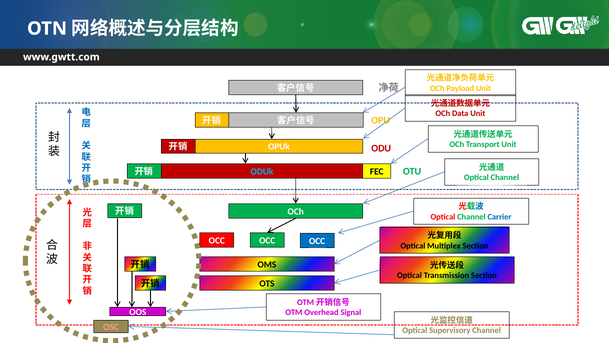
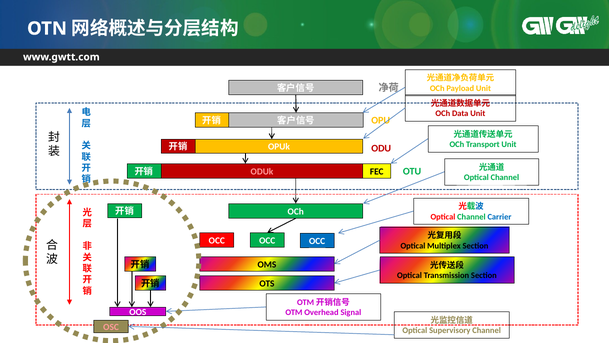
ODUk colour: light blue -> pink
